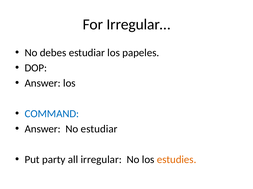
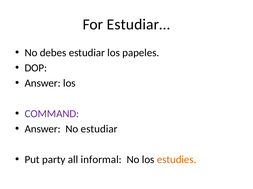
Irregular…: Irregular… -> Estudiar…
COMMAND colour: blue -> purple
irregular: irregular -> informal
